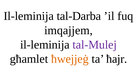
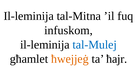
tal-Darba: tal-Darba -> tal-Mitna
imqajjem: imqajjem -> infuskom
tal-Mulej colour: purple -> blue
